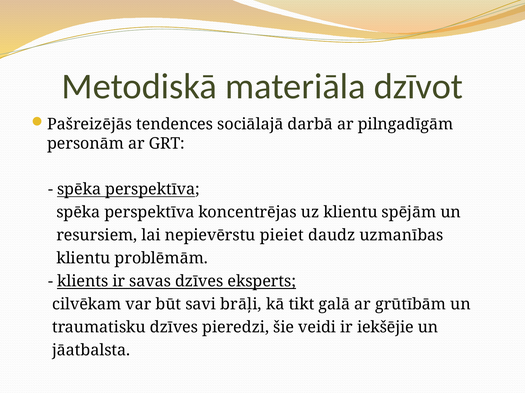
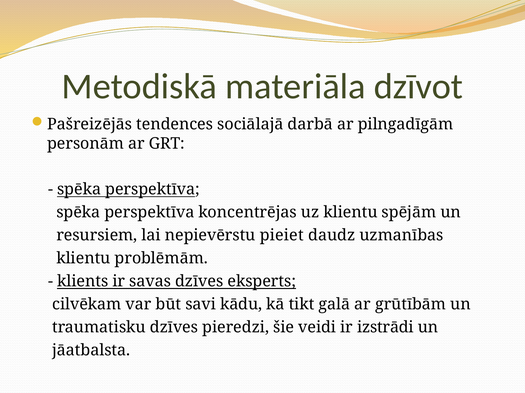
brāļi: brāļi -> kādu
iekšējie: iekšējie -> izstrādi
